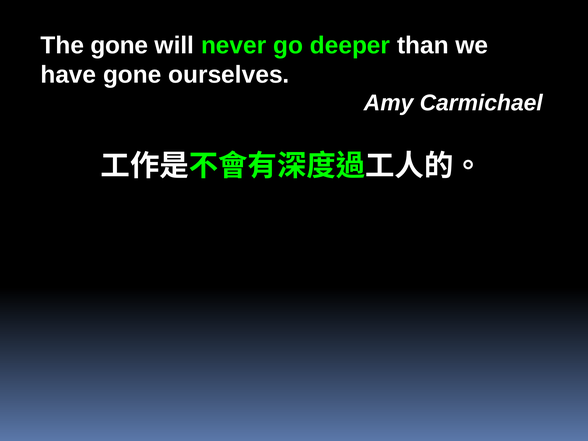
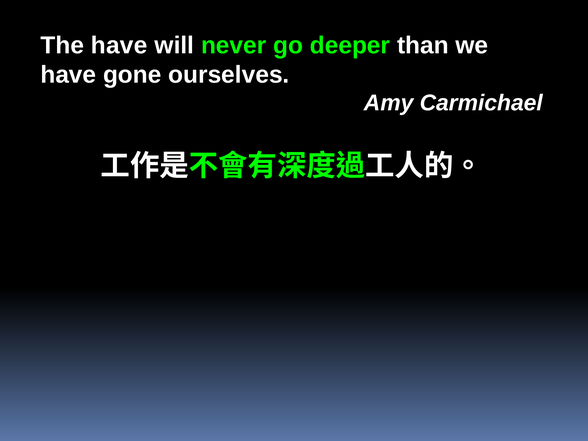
The gone: gone -> have
